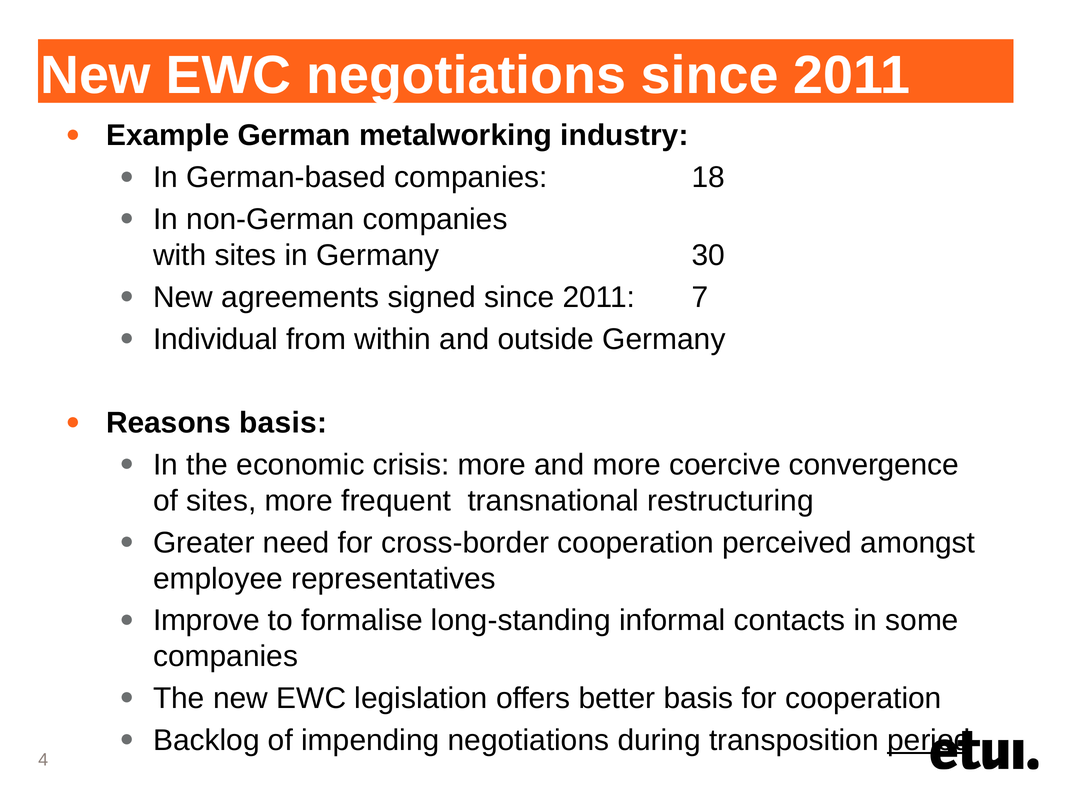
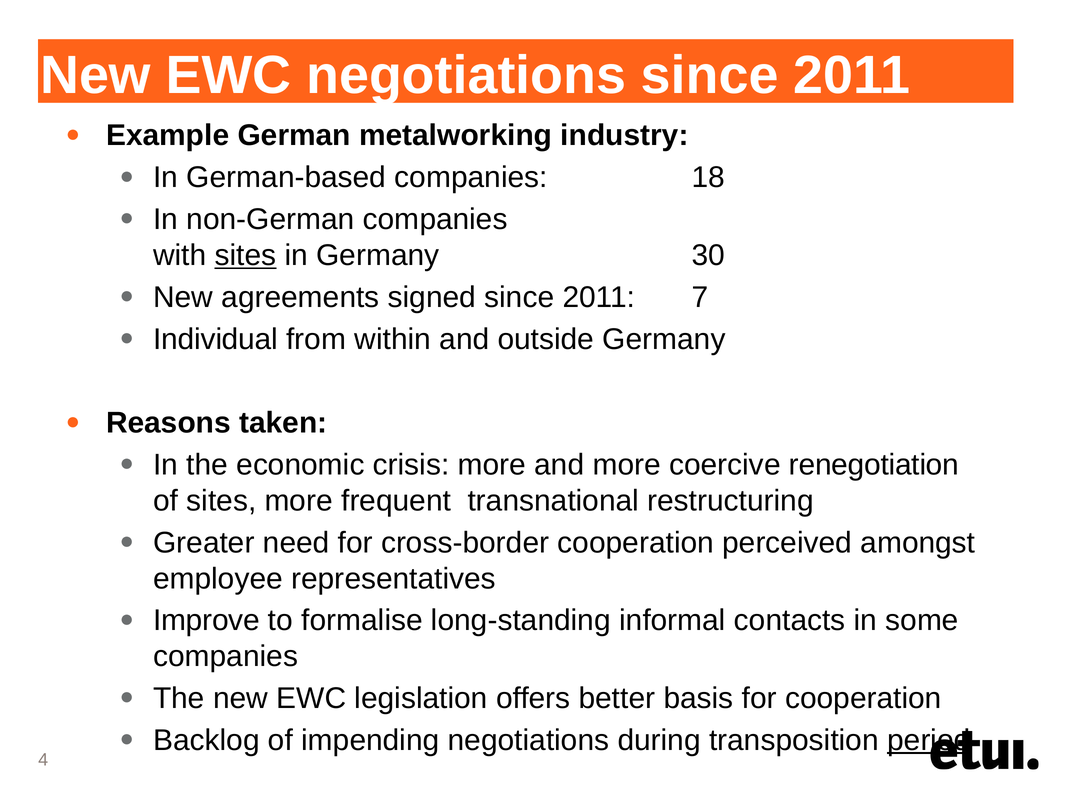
sites at (245, 255) underline: none -> present
Reasons basis: basis -> taken
convergence: convergence -> renegotiation
